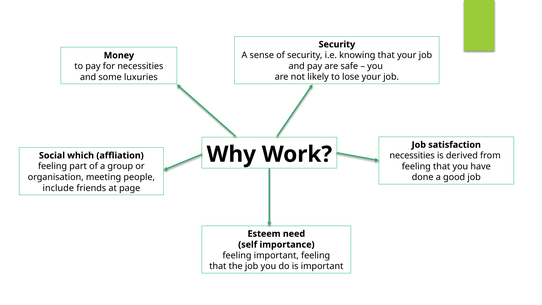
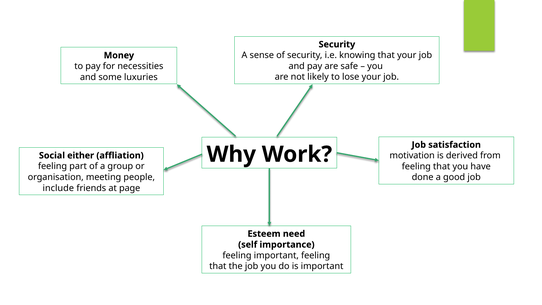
necessities at (412, 156): necessities -> motivation
which: which -> either
